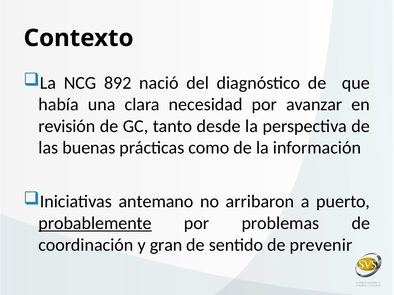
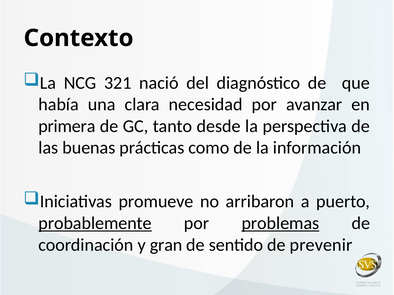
892: 892 -> 321
revisión: revisión -> primera
antemano: antemano -> promueve
problemas underline: none -> present
